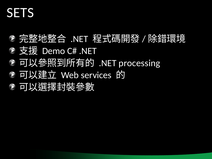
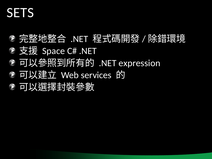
Demo: Demo -> Space
processing: processing -> expression
